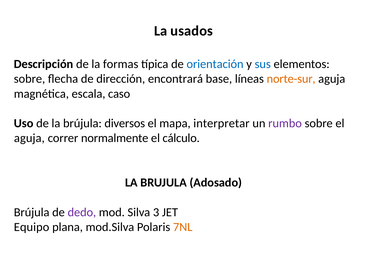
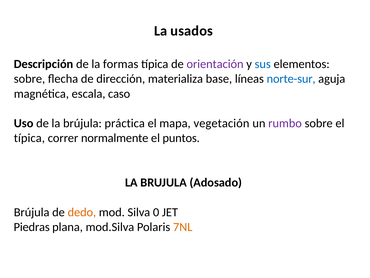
orientación colour: blue -> purple
encontrará: encontrará -> materializa
norte-sur colour: orange -> blue
diversos: diversos -> práctica
interpretar: interpretar -> vegetación
aguja at (29, 138): aguja -> típica
cálculo: cálculo -> puntos
dedo colour: purple -> orange
3: 3 -> 0
Equipo: Equipo -> Piedras
